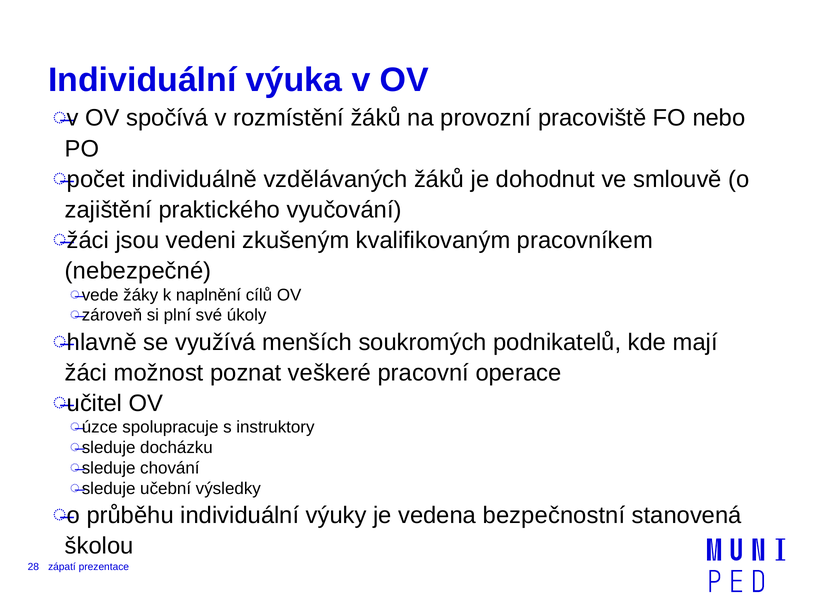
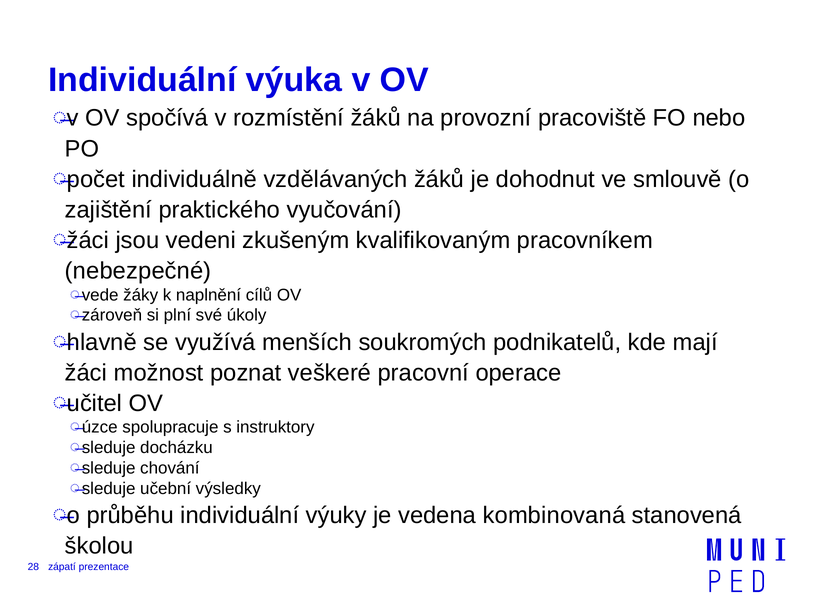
bezpečnostní: bezpečnostní -> kombinovaná
